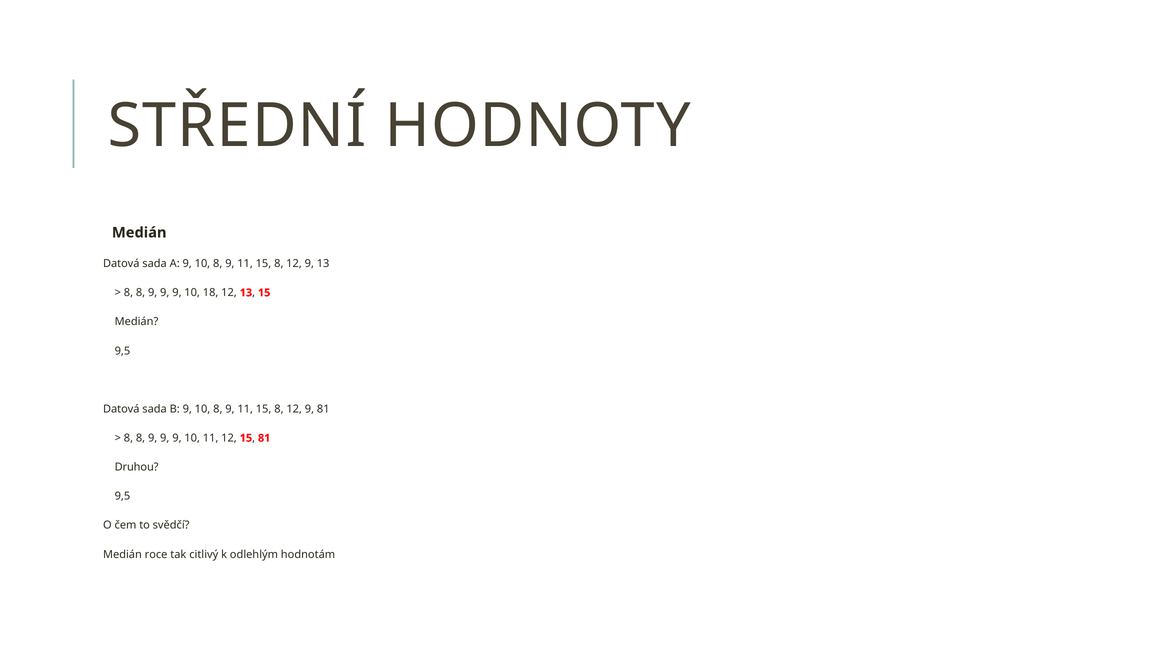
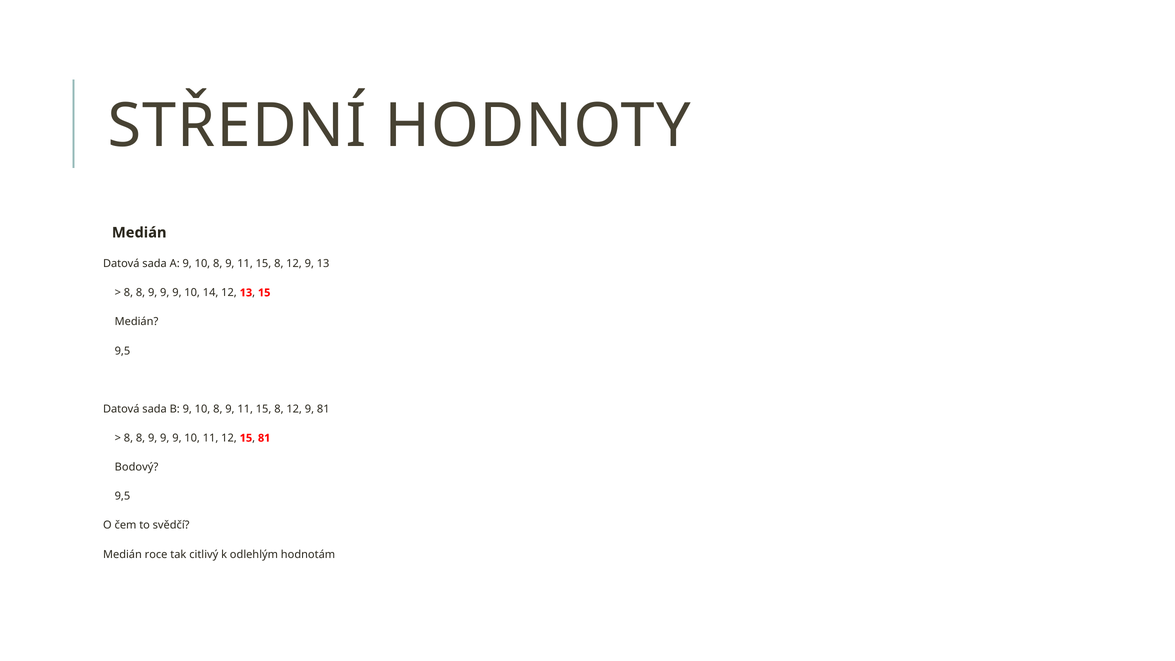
18: 18 -> 14
Druhou: Druhou -> Bodový
